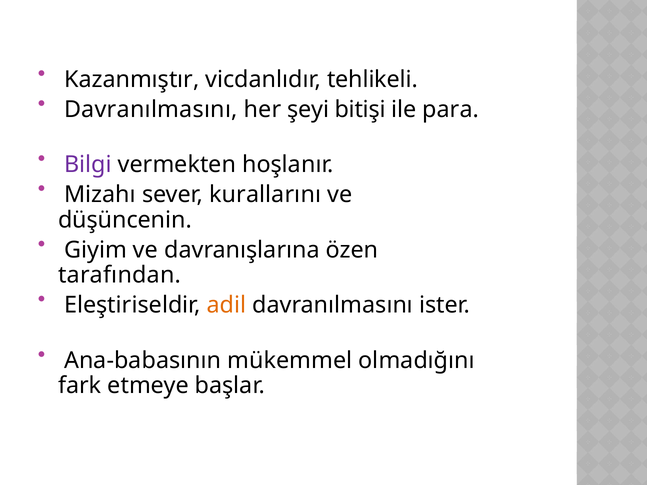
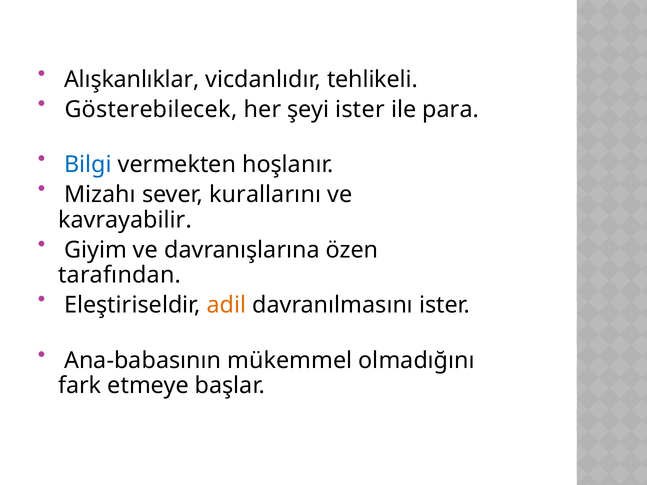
Kazanmıştır: Kazanmıştır -> Alışkanlıklar
Davranılmasını at (151, 110): Davranılmasını -> Gösterebilecek
şeyi bitişi: bitişi -> ister
Bilgi colour: purple -> blue
düşüncenin: düşüncenin -> kavrayabilir
